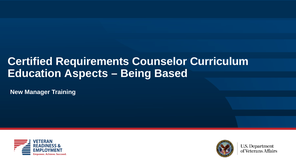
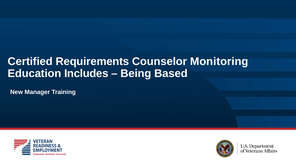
Curriculum: Curriculum -> Monitoring
Aspects: Aspects -> Includes
